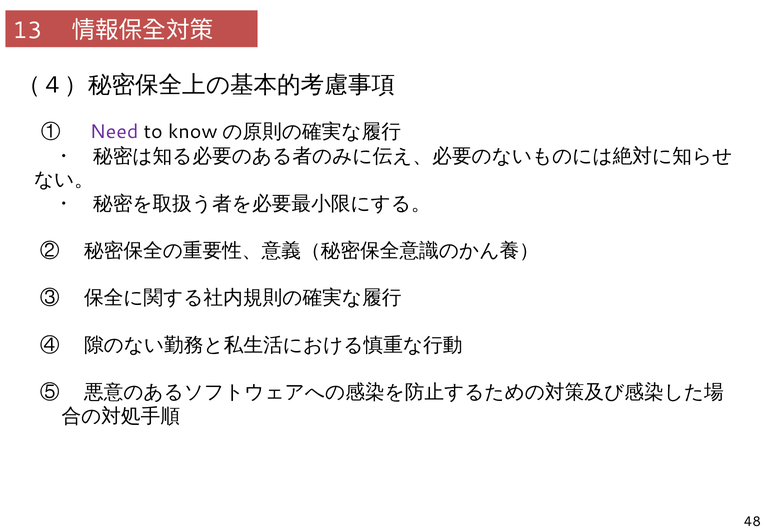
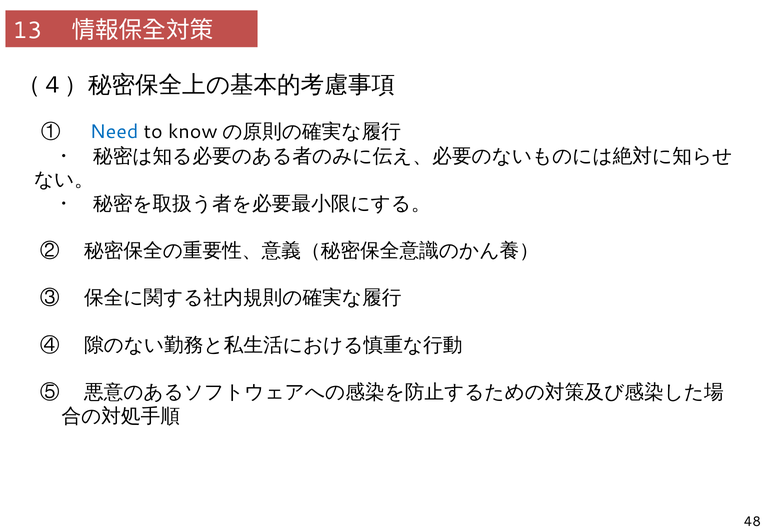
Need colour: purple -> blue
